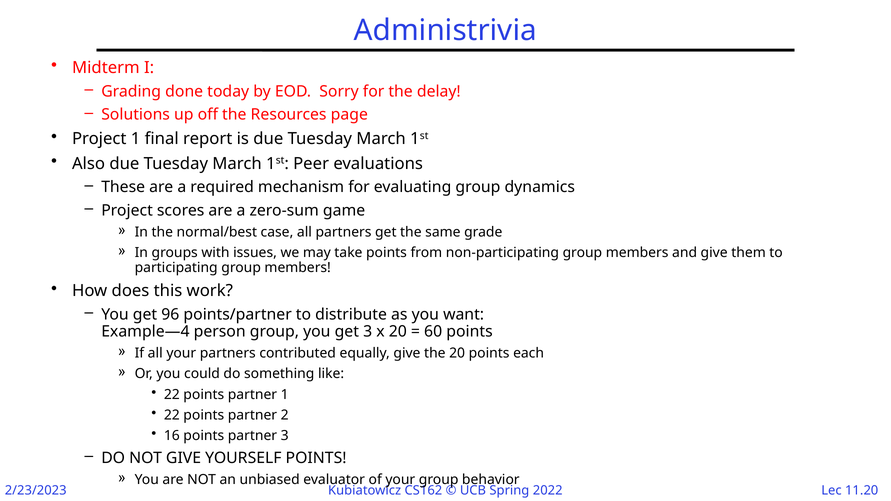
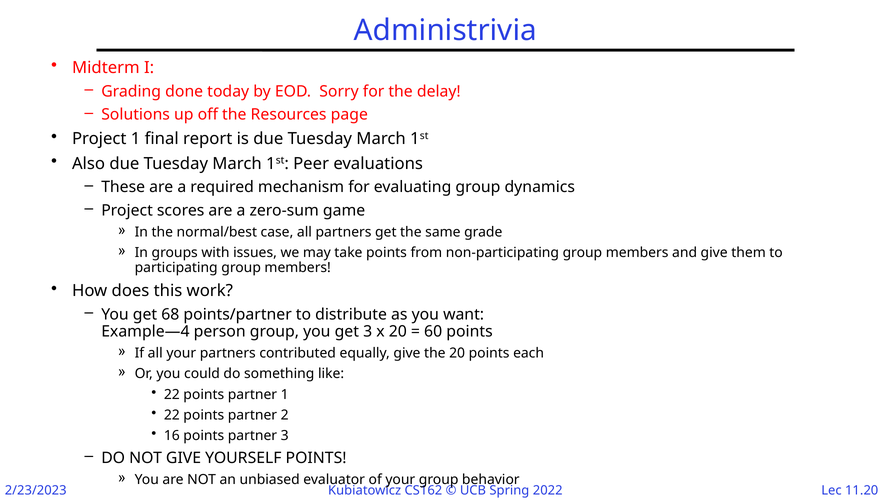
96: 96 -> 68
